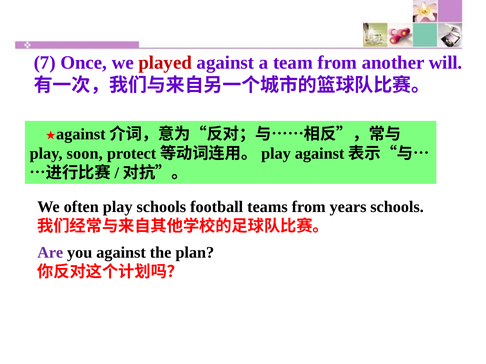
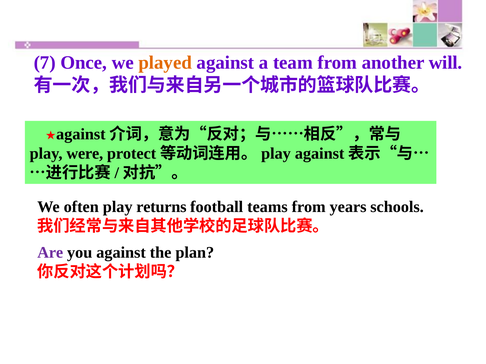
played colour: red -> orange
soon: soon -> were
play schools: schools -> returns
